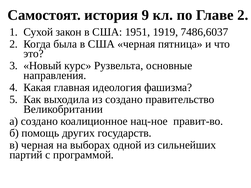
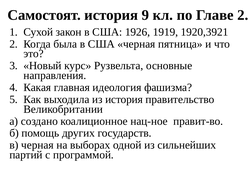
1951: 1951 -> 1926
7486,6037: 7486,6037 -> 1920,3921
из создано: создано -> история
